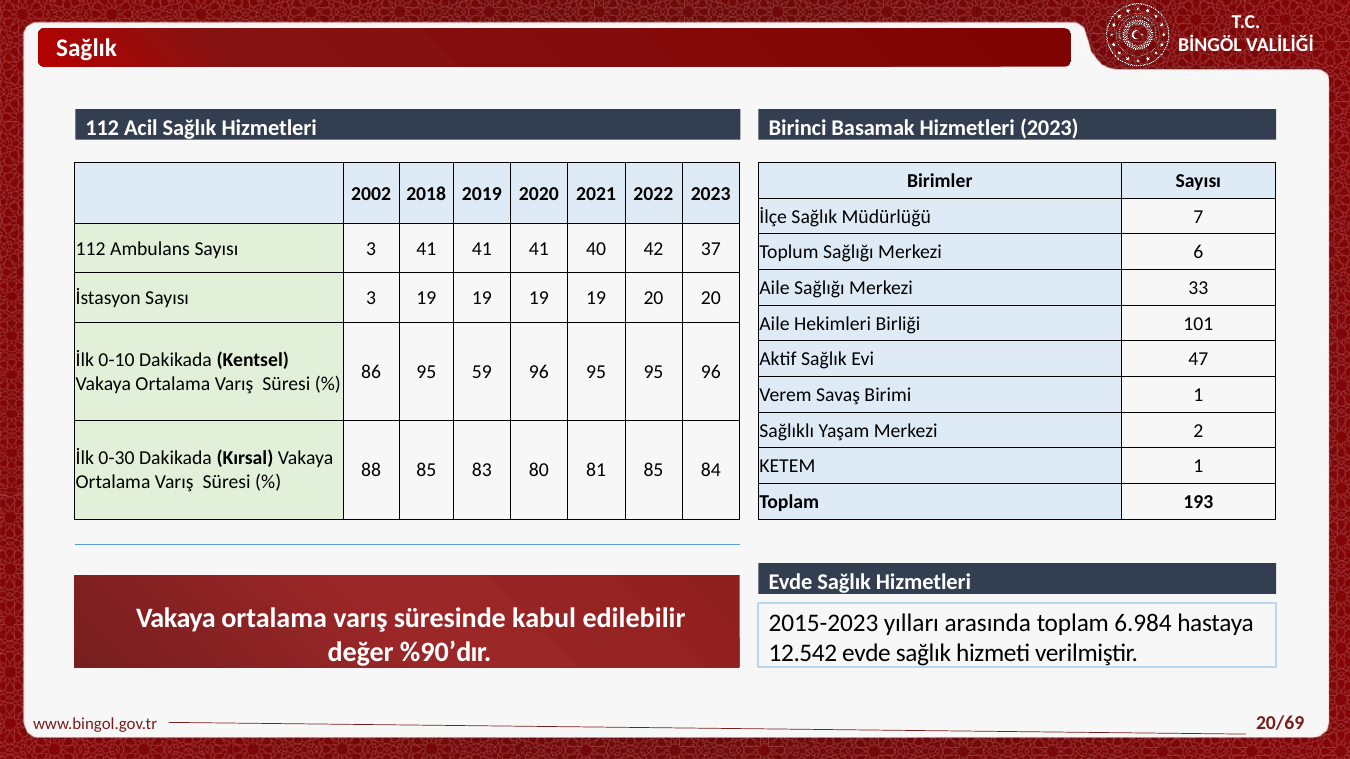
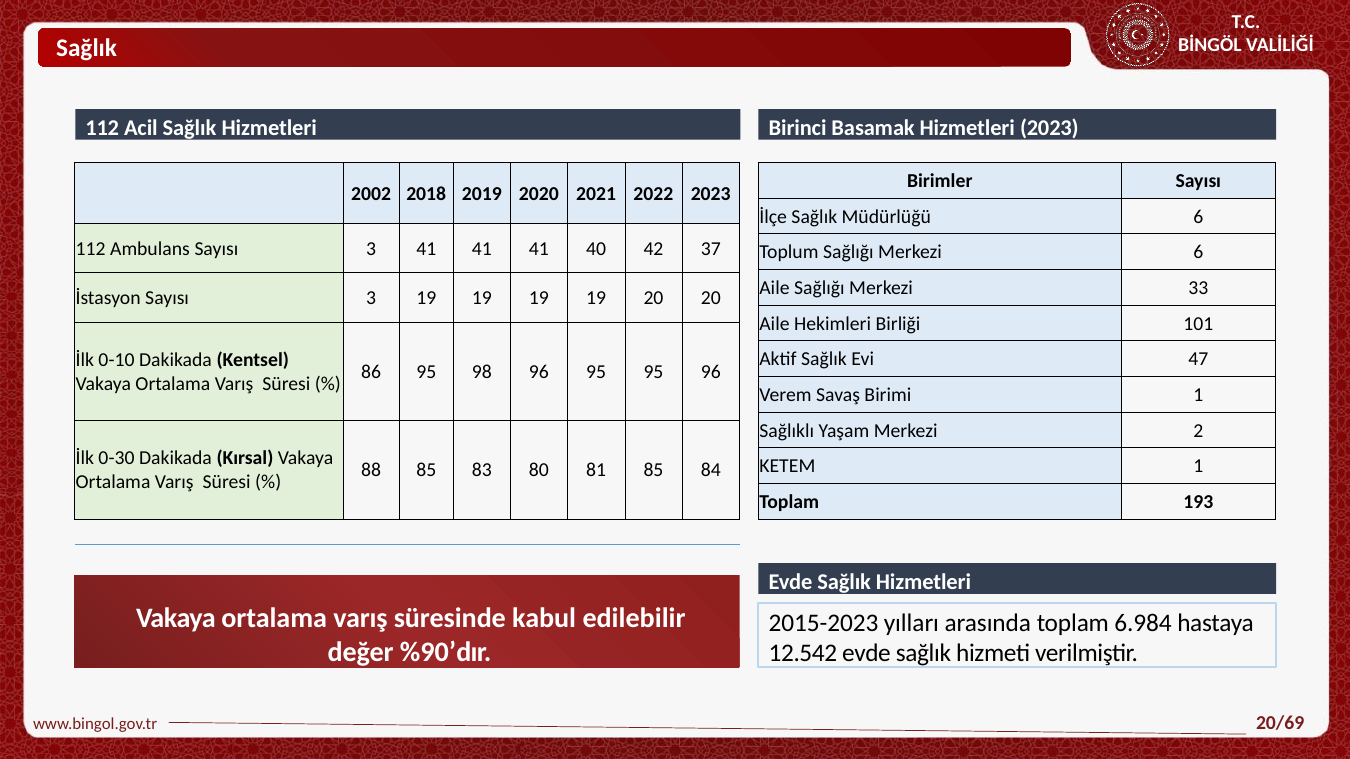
Müdürlüğü 7: 7 -> 6
59: 59 -> 98
